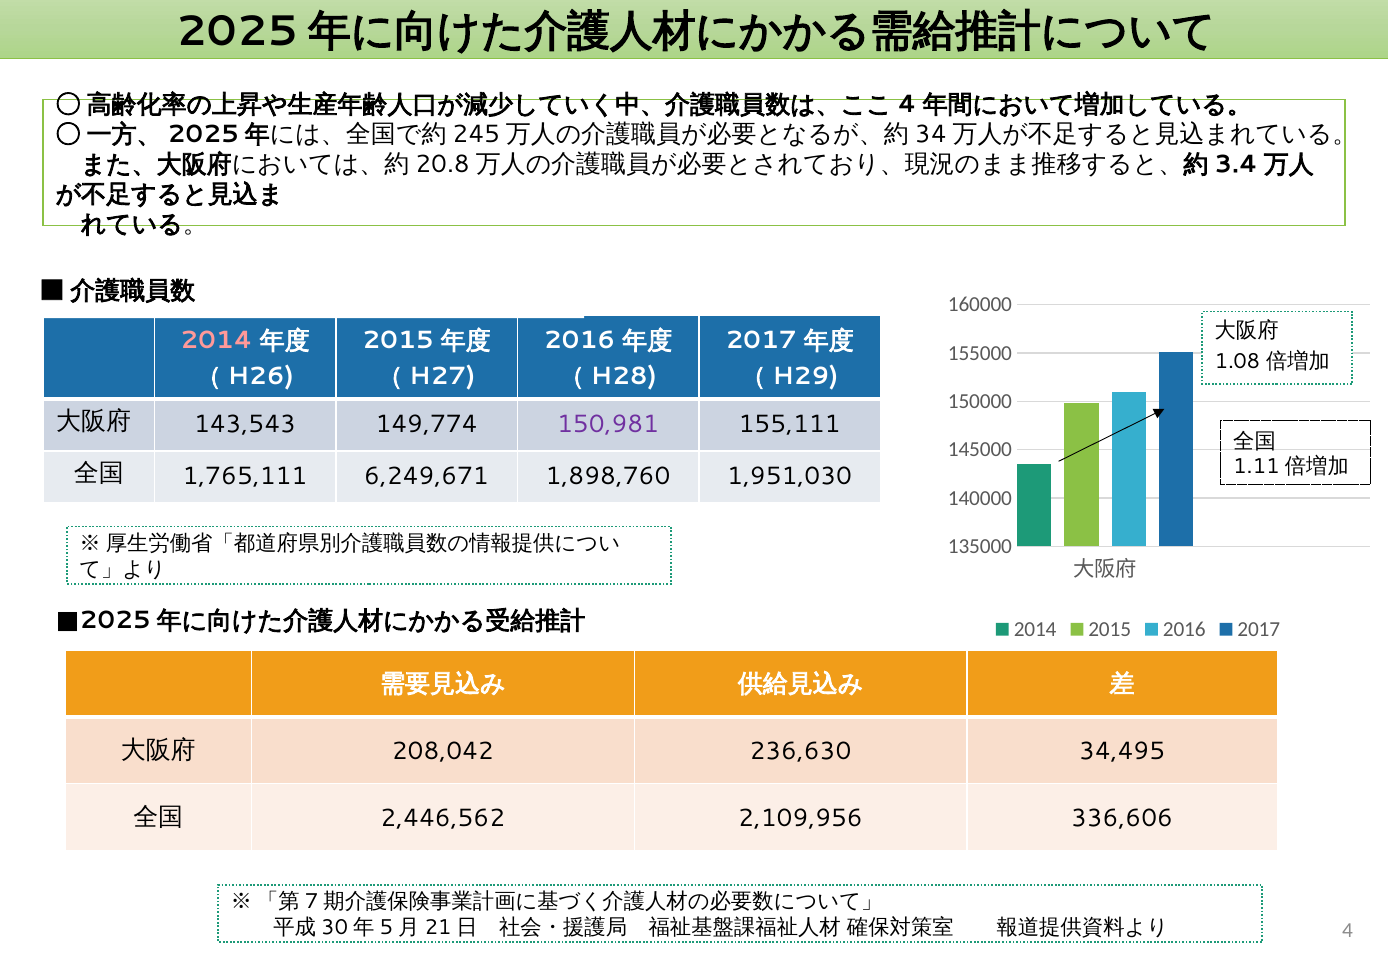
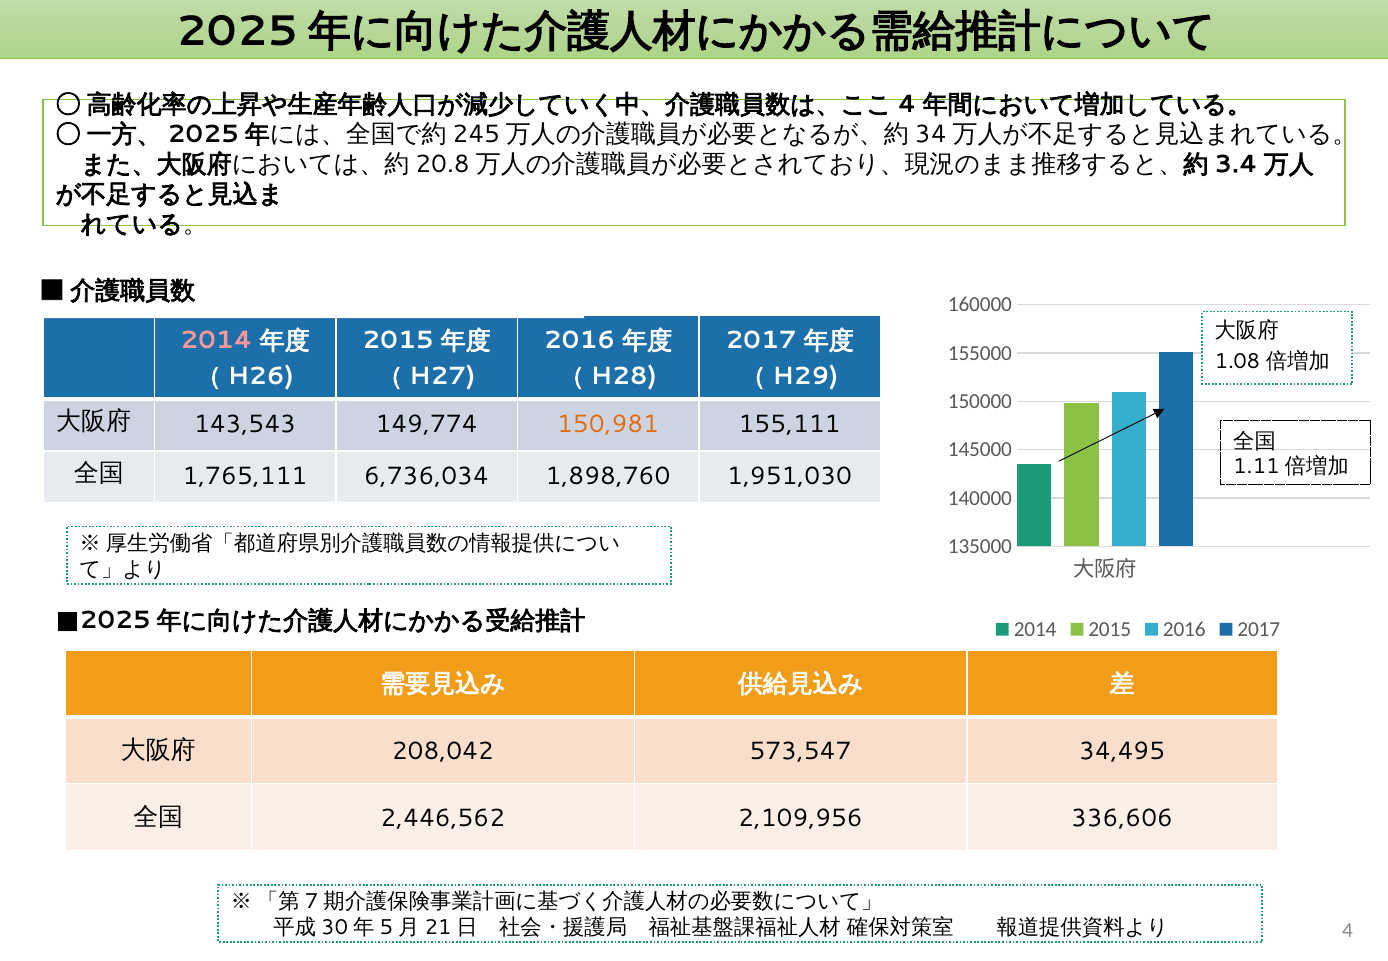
150,981 colour: purple -> orange
6,249,671: 6,249,671 -> 6,736,034
236,630: 236,630 -> 573,547
